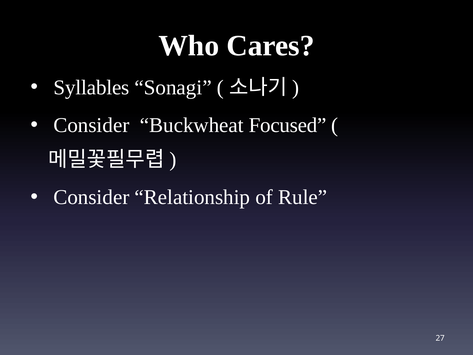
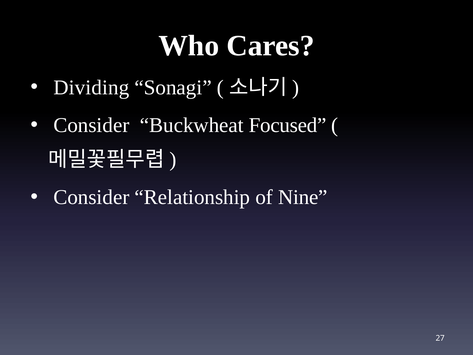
Syllables: Syllables -> Dividing
Rule: Rule -> Nine
